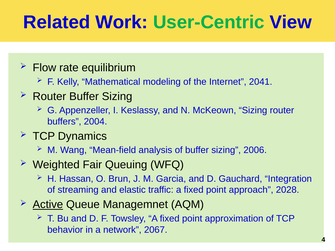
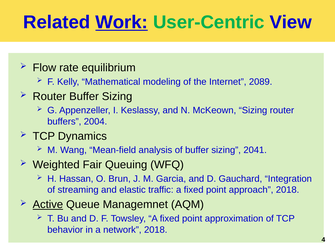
Work underline: none -> present
2041: 2041 -> 2089
2006: 2006 -> 2041
approach 2028: 2028 -> 2018
network 2067: 2067 -> 2018
